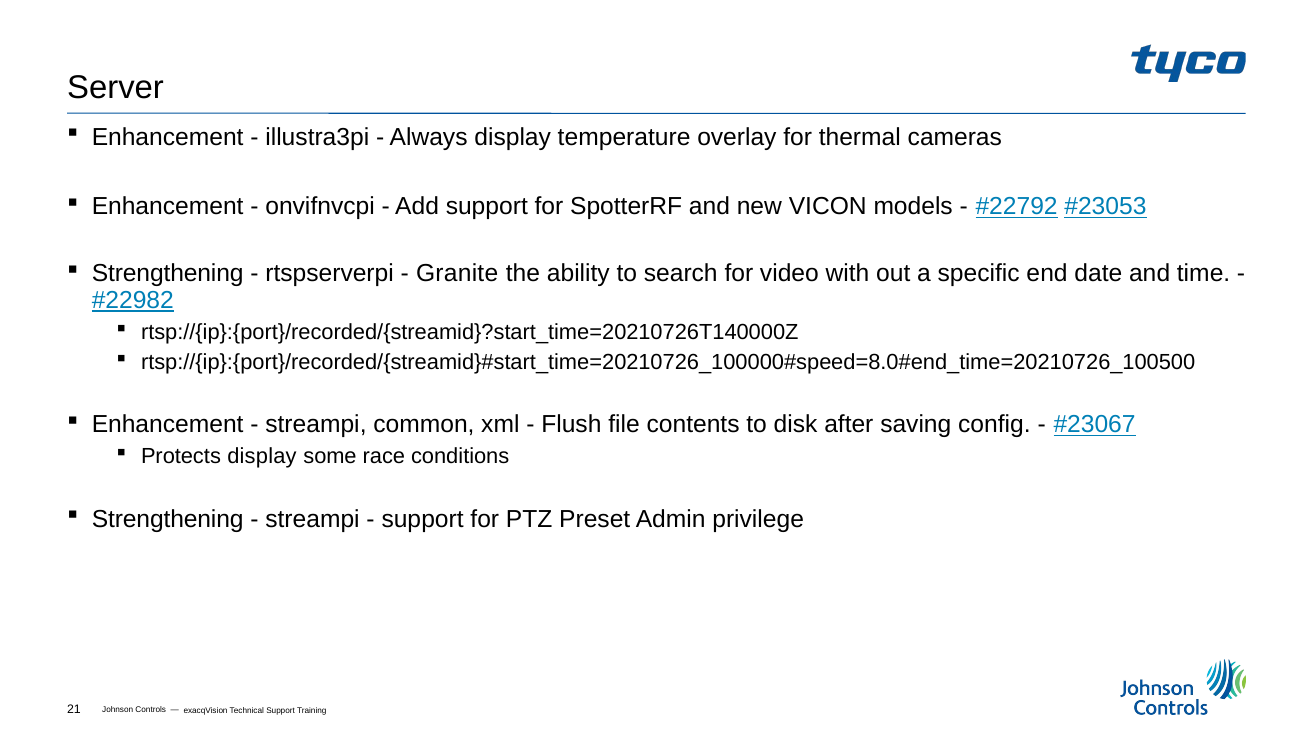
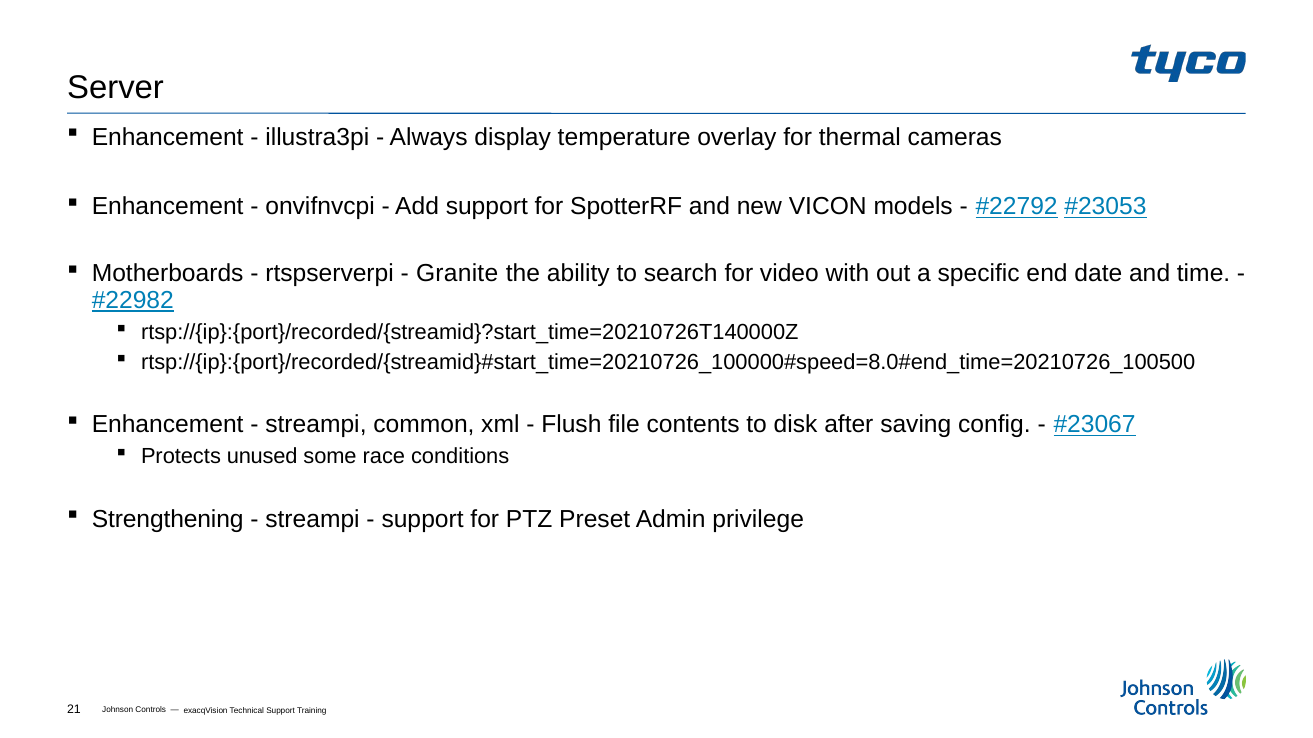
Strengthening at (168, 274): Strengthening -> Motherboards
Protects display: display -> unused
